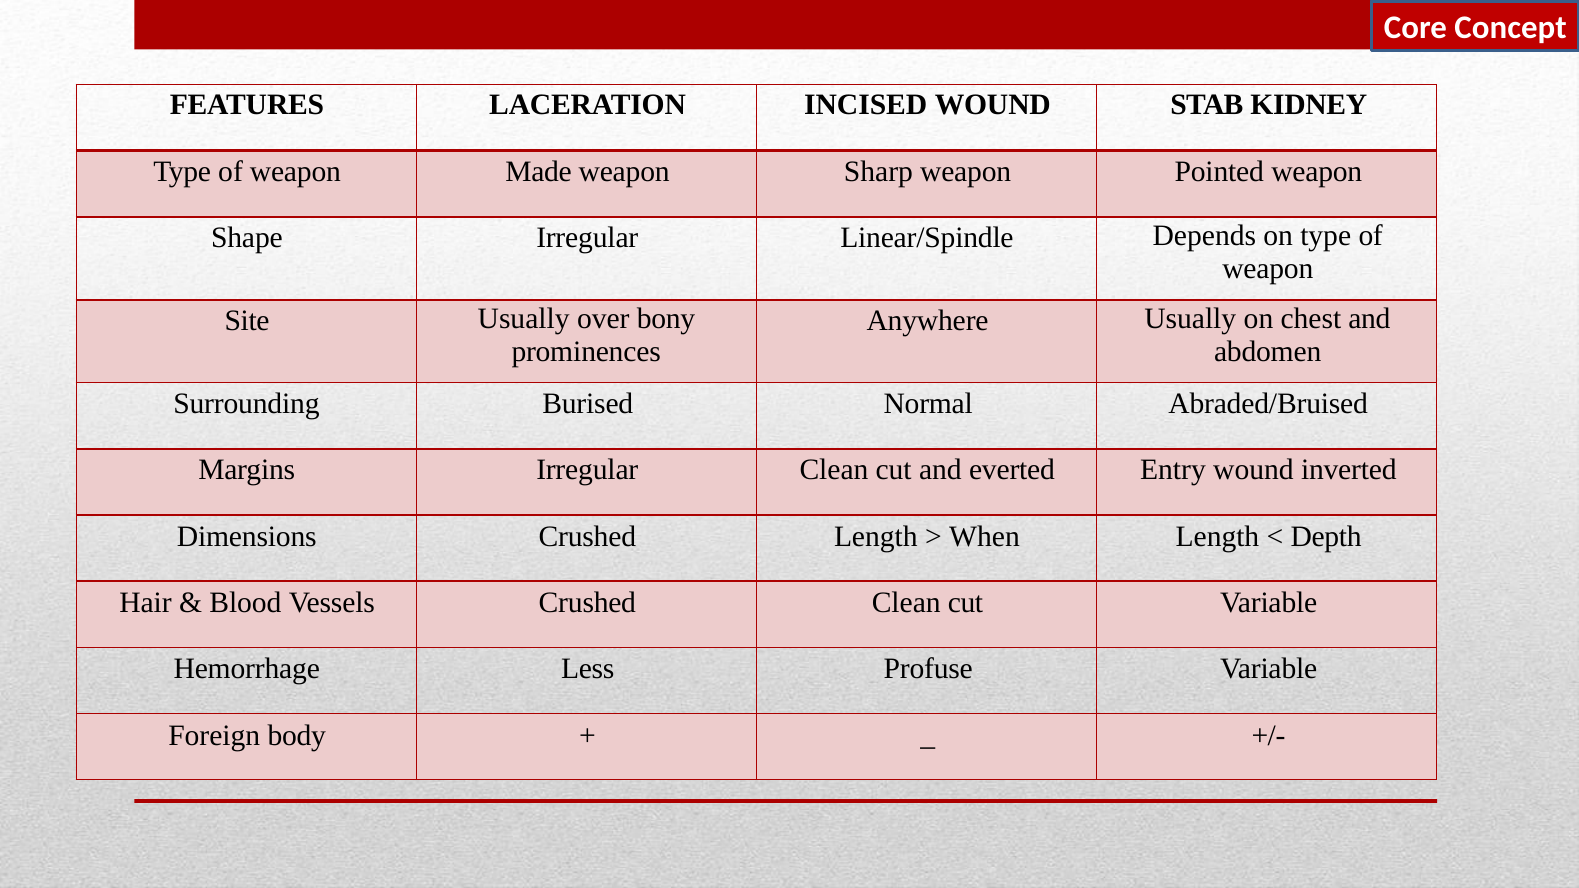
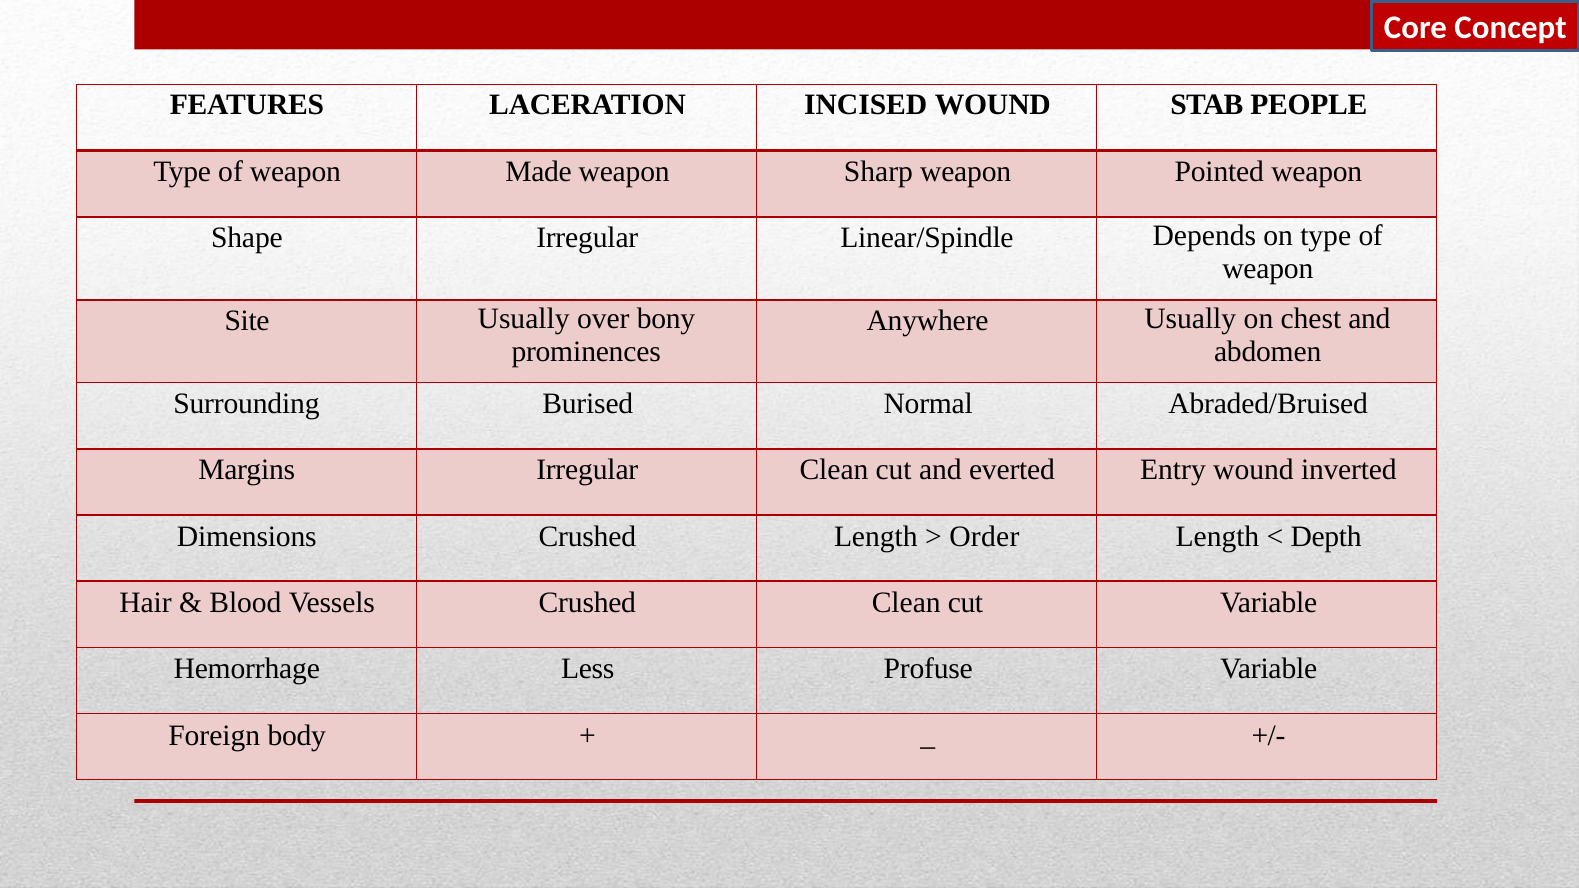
KIDNEY: KIDNEY -> PEOPLE
When: When -> Order
